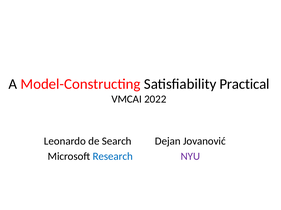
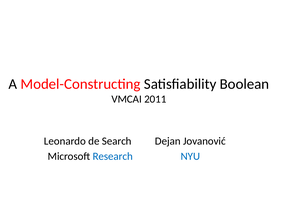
Practical: Practical -> Boolean
2022: 2022 -> 2011
NYU colour: purple -> blue
